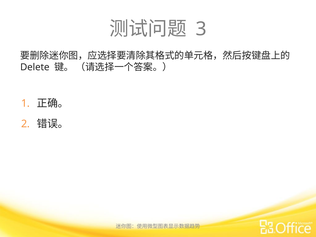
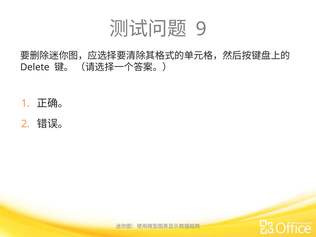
3: 3 -> 9
